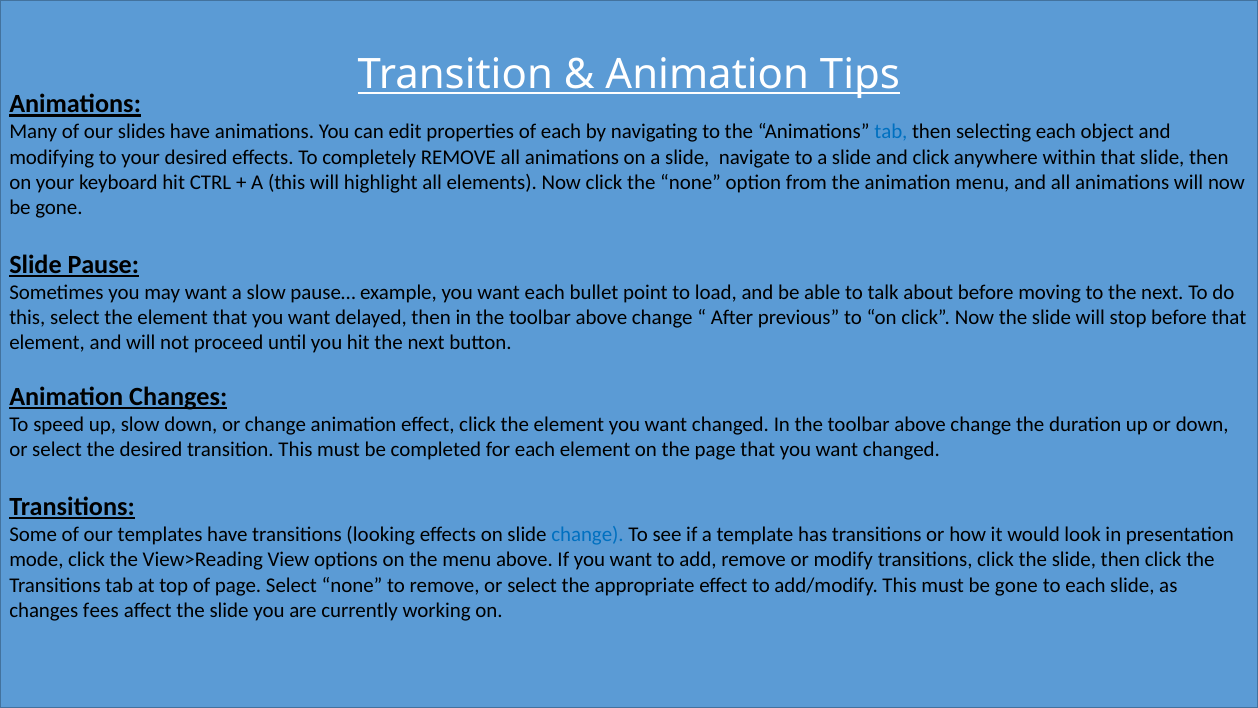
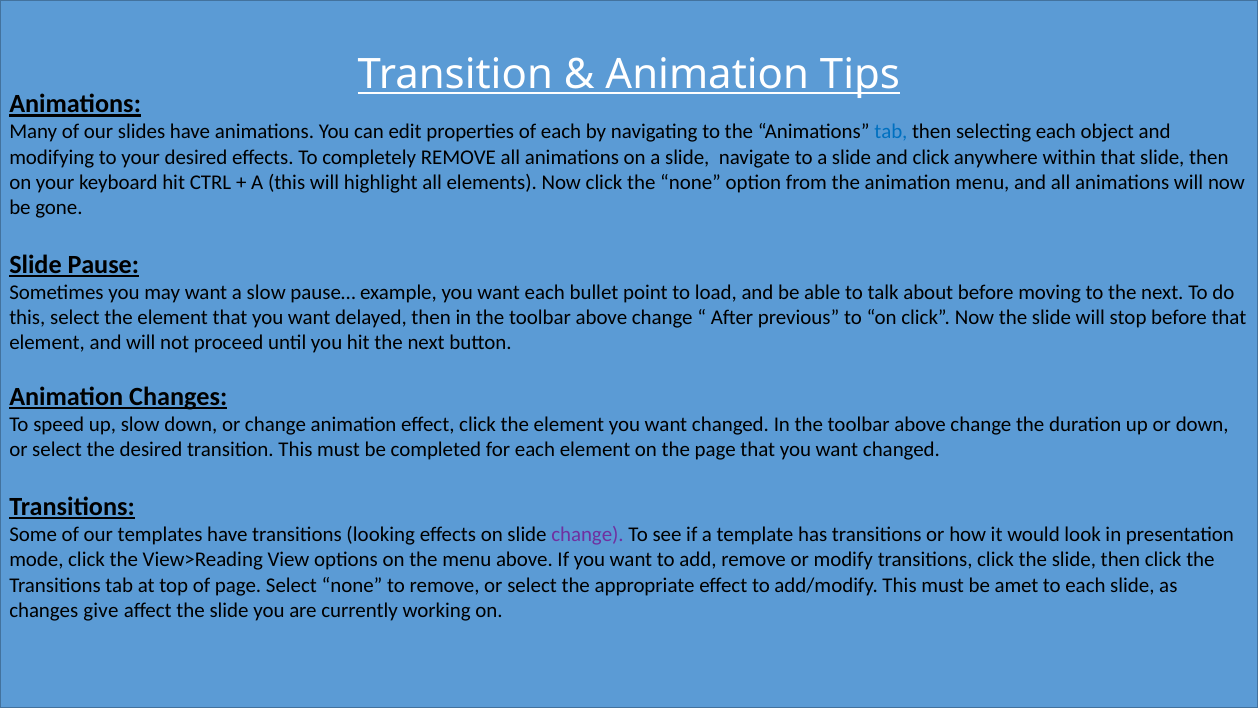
change at (588, 534) colour: blue -> purple
must be gone: gone -> amet
fees: fees -> give
